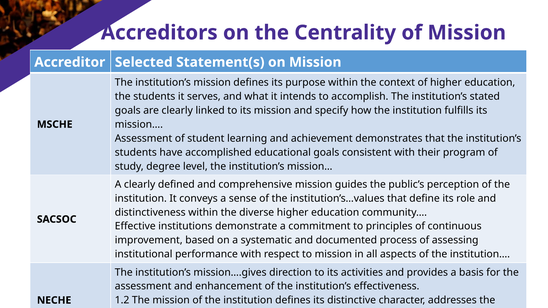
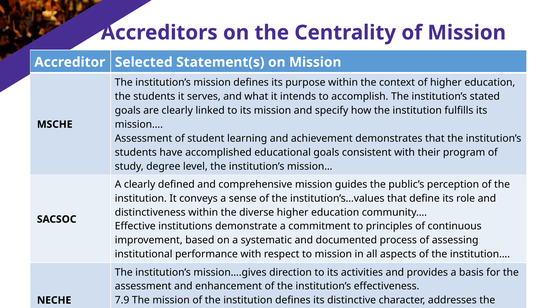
1.2: 1.2 -> 7.9
